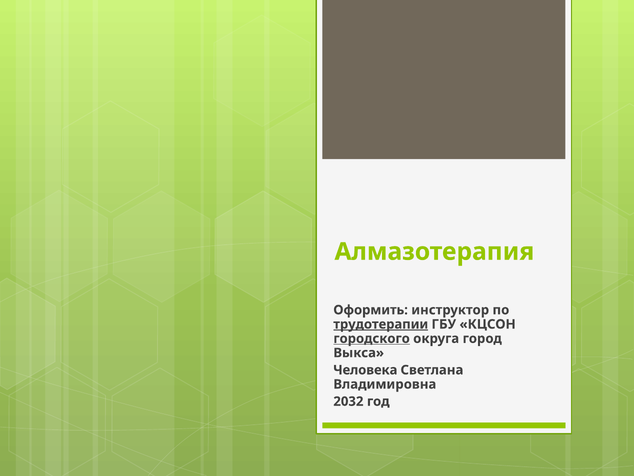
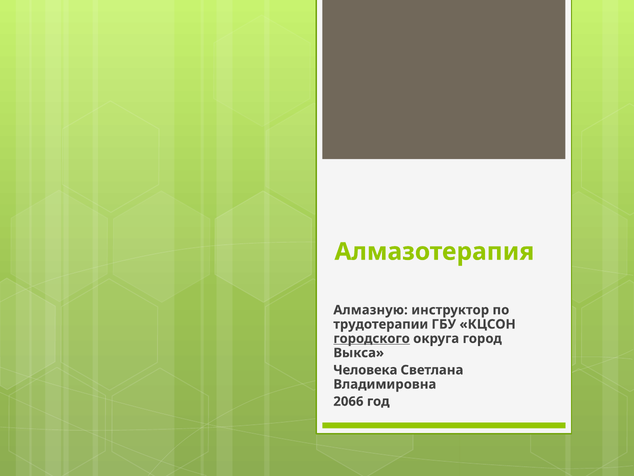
Оформить: Оформить -> Алмазную
трудотерапии underline: present -> none
2032: 2032 -> 2066
